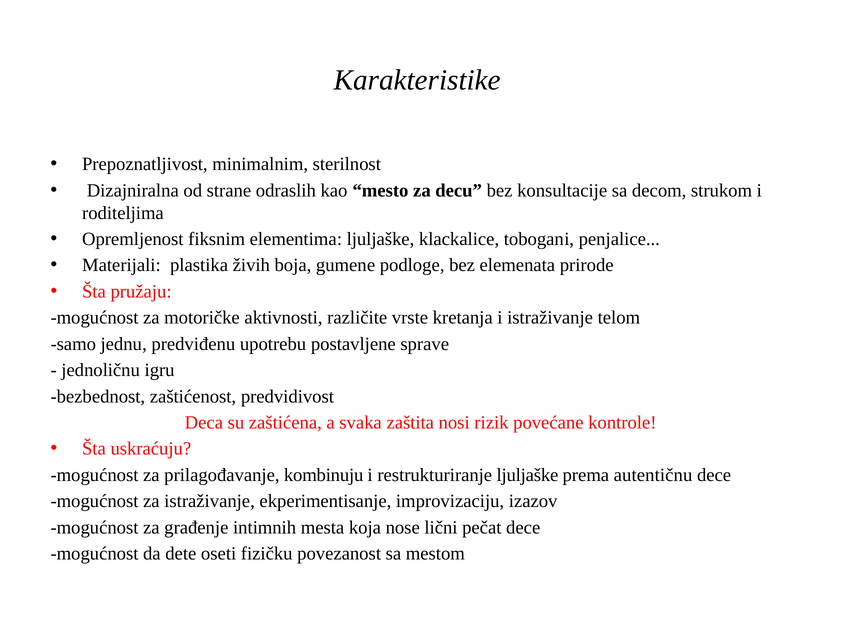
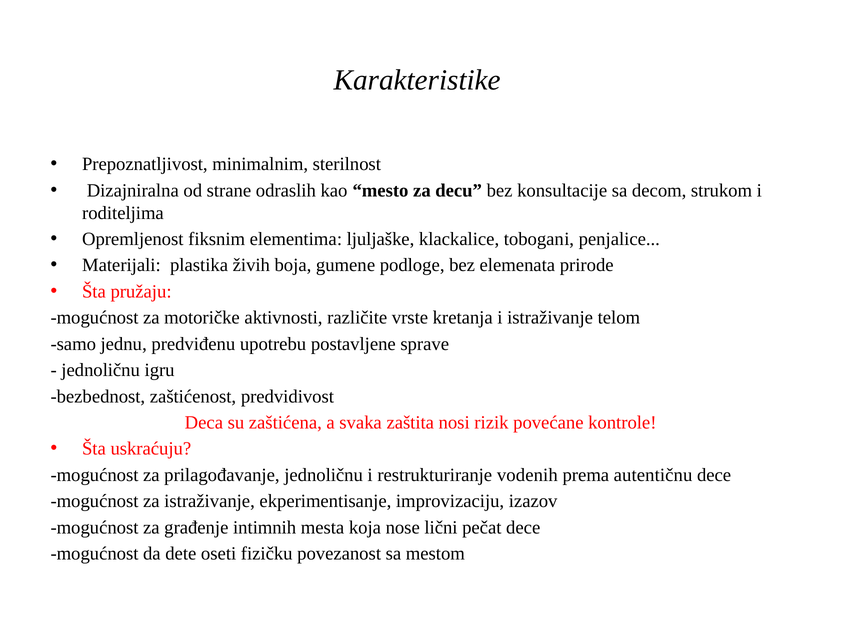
prilagođavanje kombinuju: kombinuju -> jednoličnu
restrukturiranje ljuljaške: ljuljaške -> vodenih
